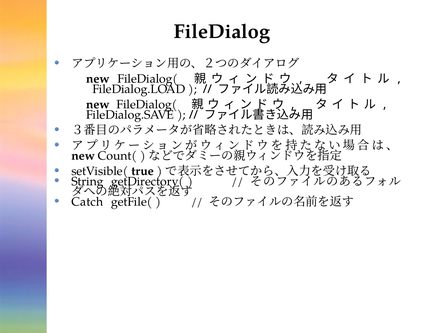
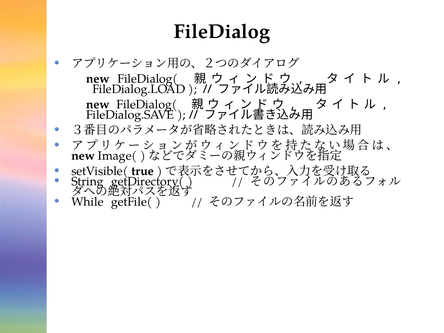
Count(: Count( -> Image(
Catch: Catch -> While
